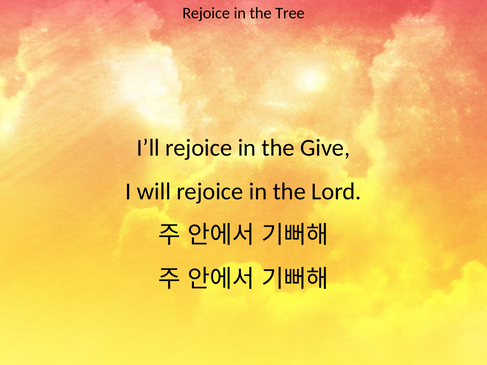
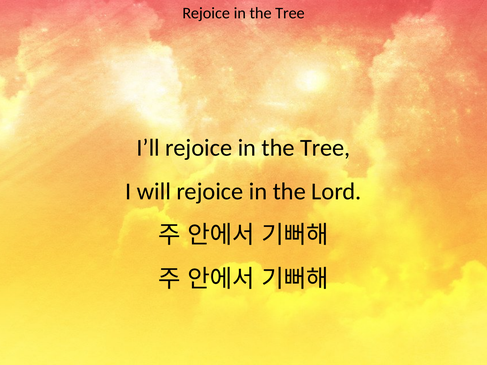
Give at (325, 148): Give -> Tree
